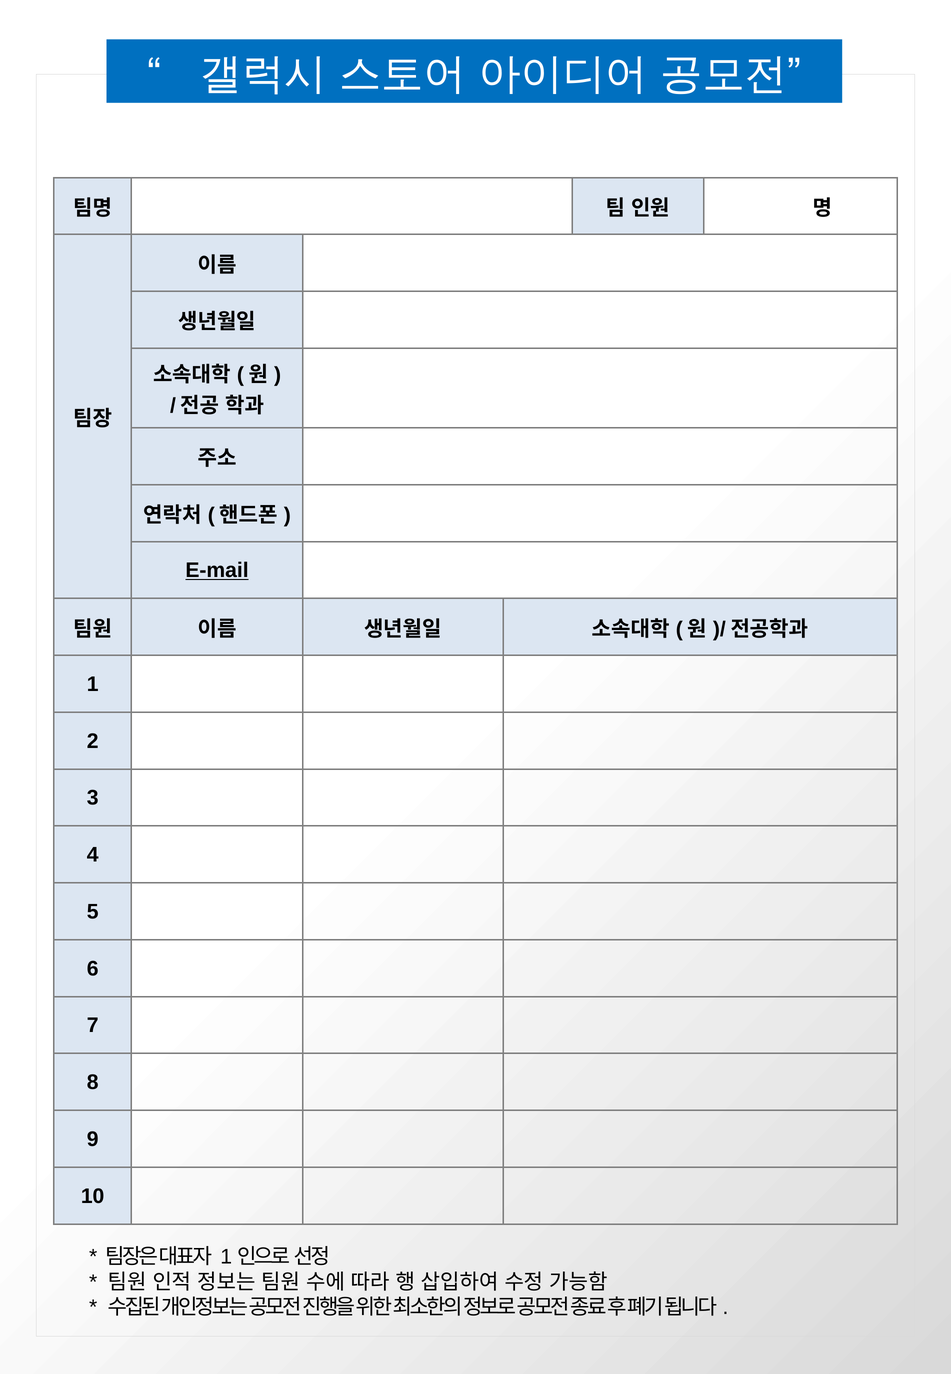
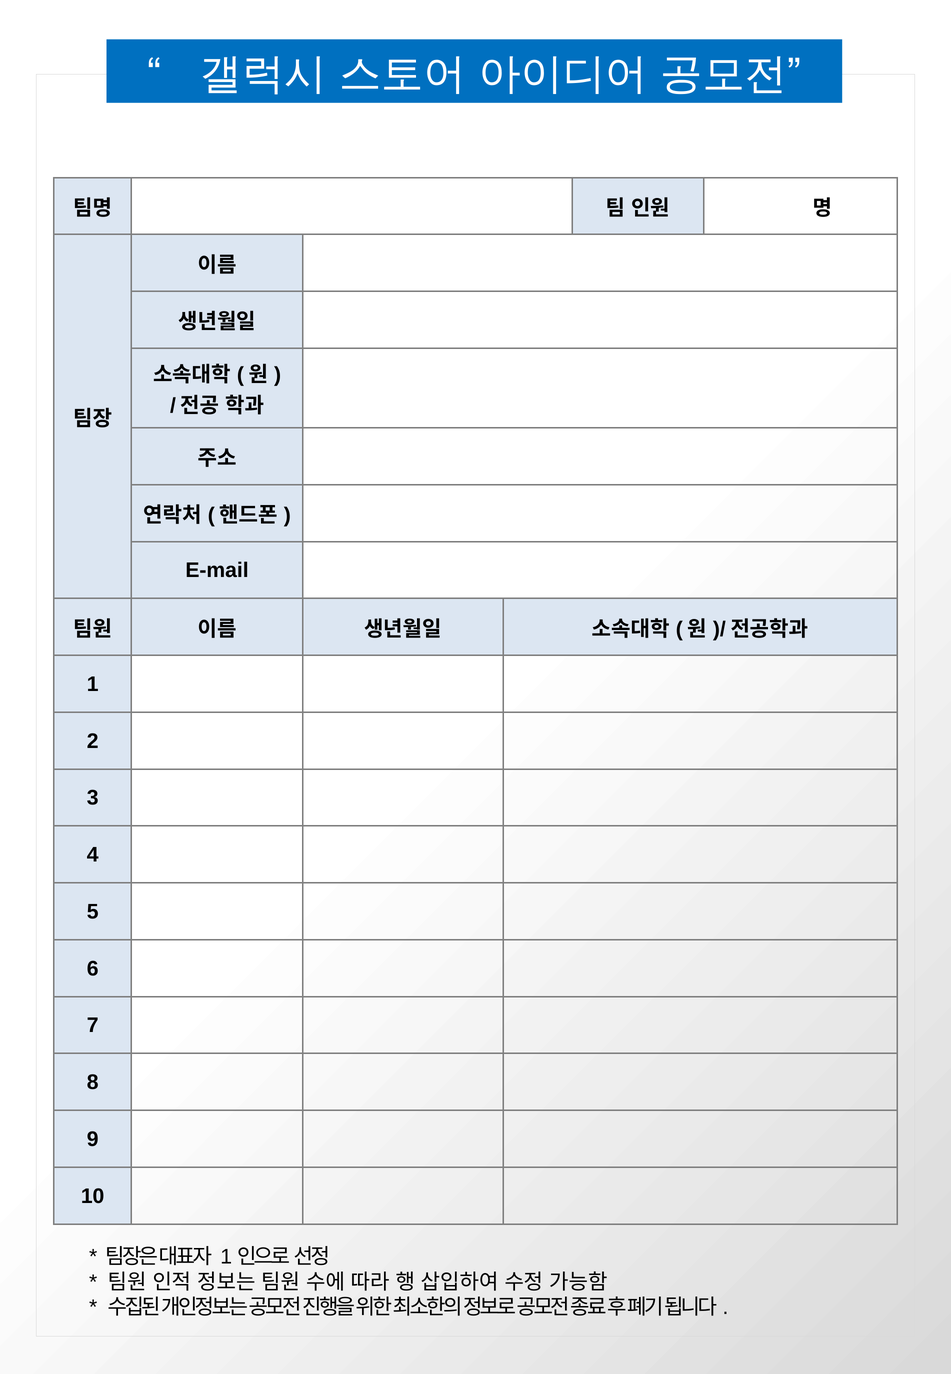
E-mail underline: present -> none
